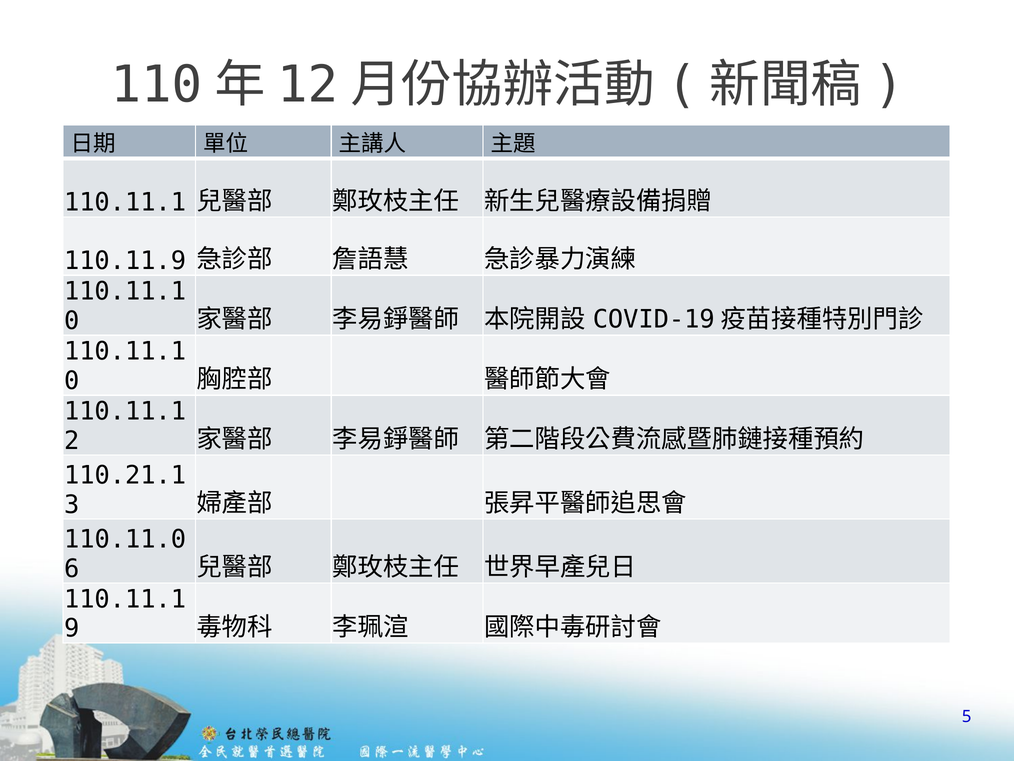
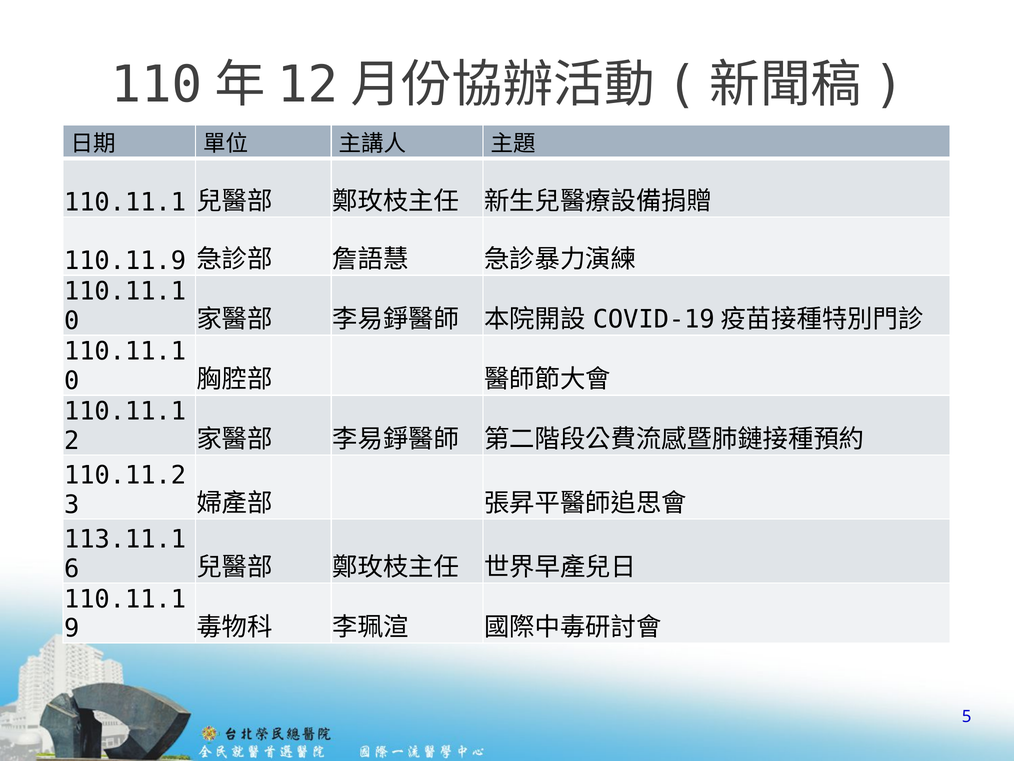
110.21.1: 110.21.1 -> 110.11.2
110.11.0: 110.11.0 -> 113.11.1
